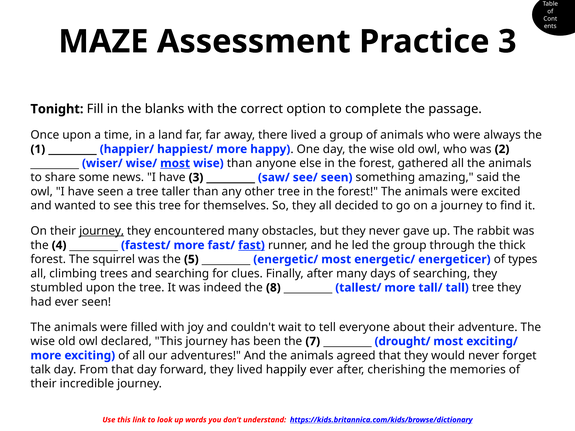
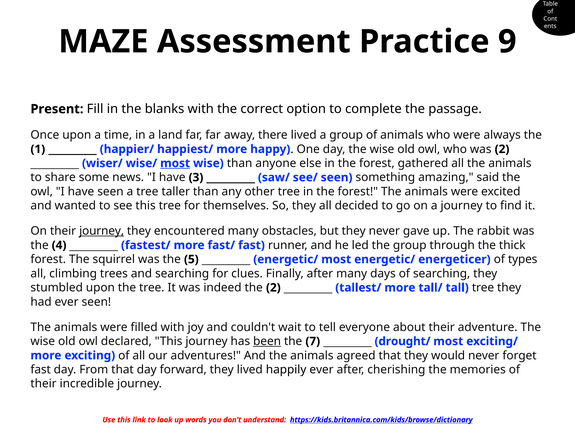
Practice 3: 3 -> 9
Tonight: Tonight -> Present
fast at (252, 245) underline: present -> none
the 8: 8 -> 2
been underline: none -> present
talk at (41, 370): talk -> fast
